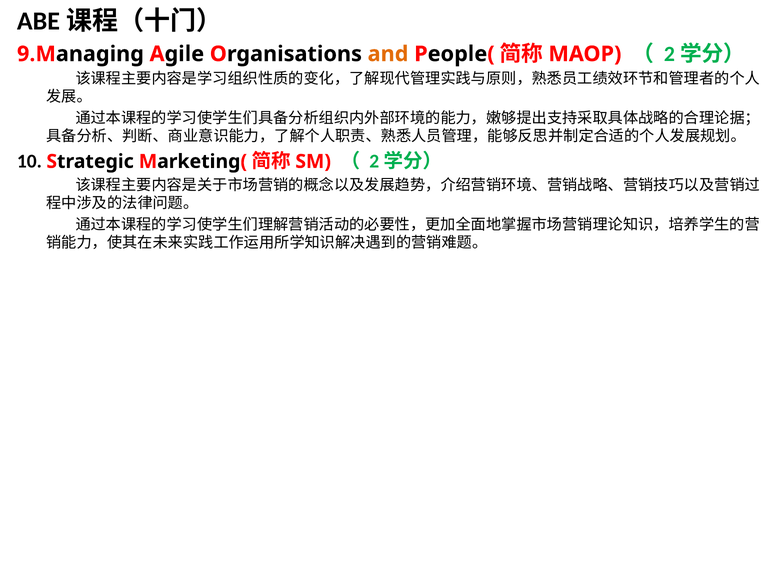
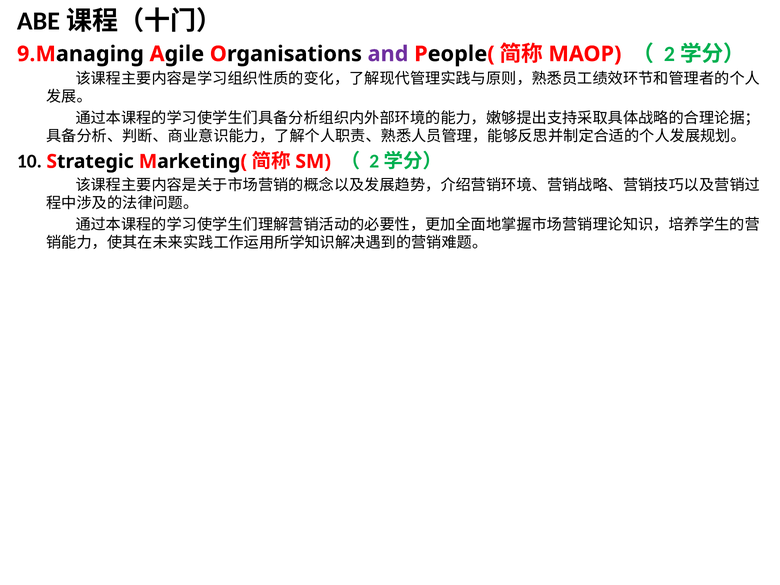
and colour: orange -> purple
